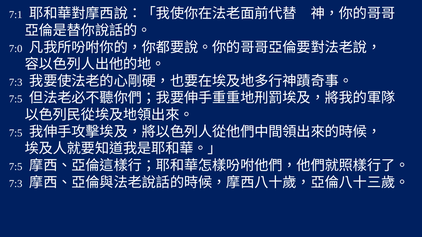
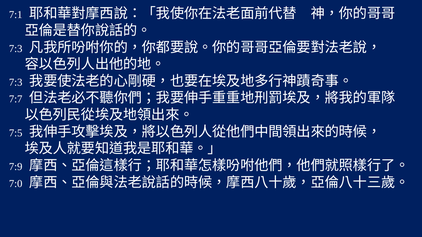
7:0 at (16, 49): 7:0 -> 7:3
7:5 at (16, 99): 7:5 -> 7:7
7:5 at (16, 167): 7:5 -> 7:9
7:3 at (16, 184): 7:3 -> 7:0
